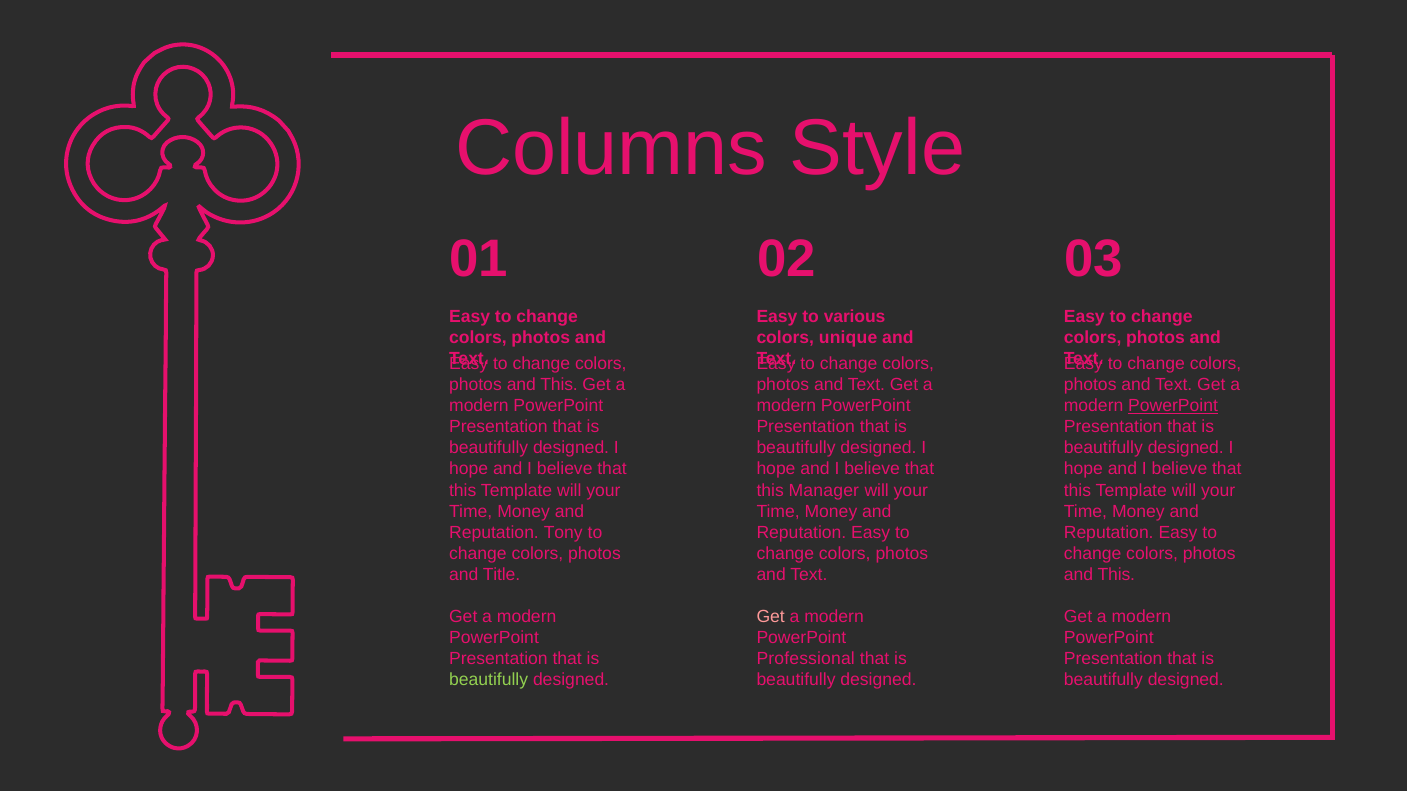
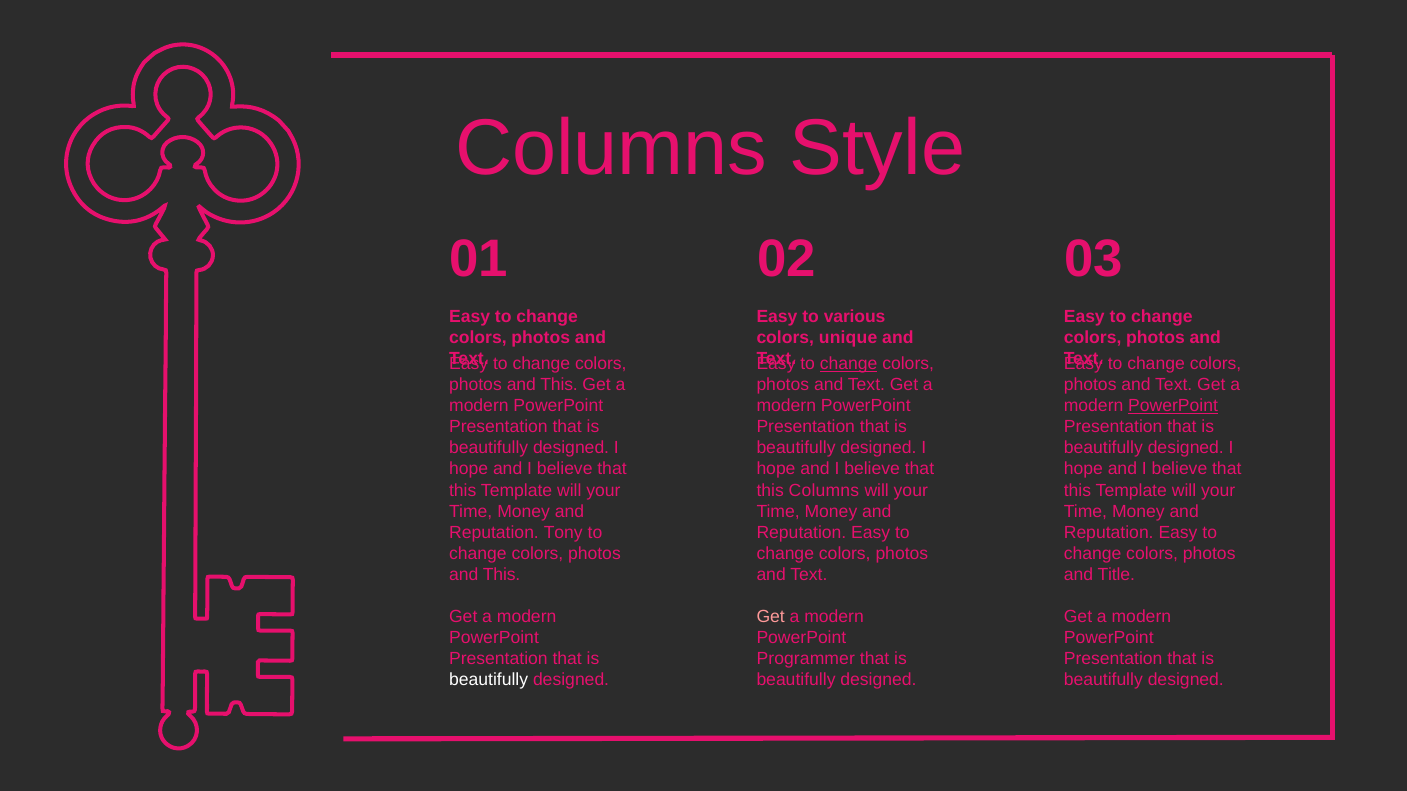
change at (849, 364) underline: none -> present
this Manager: Manager -> Columns
Title at (502, 575): Title -> This
This at (1116, 575): This -> Title
Professional: Professional -> Programmer
beautifully at (489, 680) colour: light green -> white
